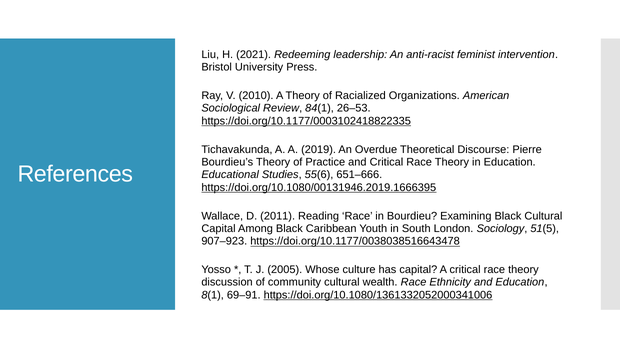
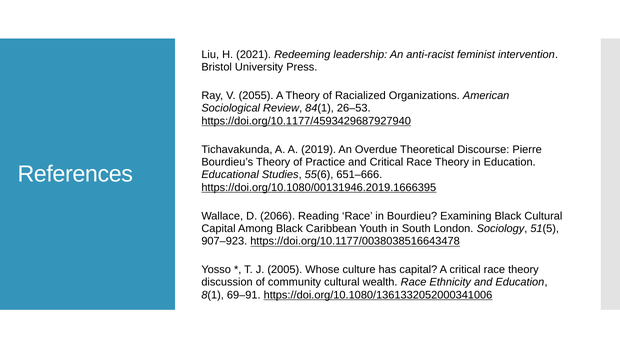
2010: 2010 -> 2055
https://doi.org/10.1177/0003102418822335: https://doi.org/10.1177/0003102418822335 -> https://doi.org/10.1177/4593429687927940
2011: 2011 -> 2066
